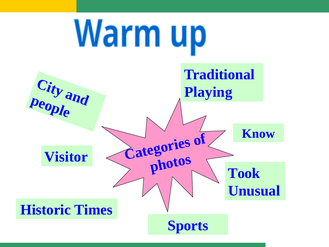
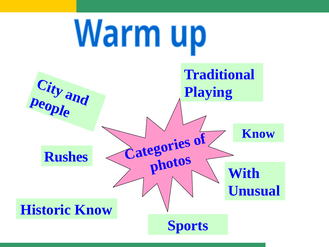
Visitor: Visitor -> Rushes
Took: Took -> With
Historic Times: Times -> Know
